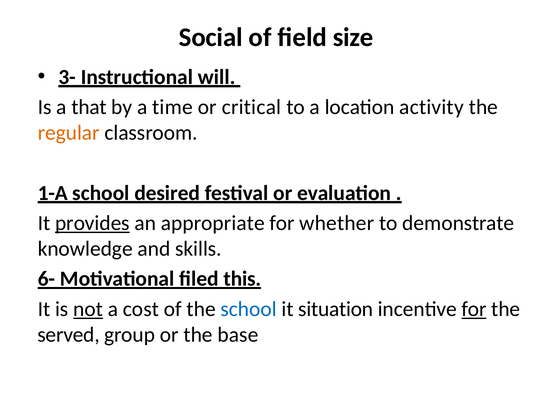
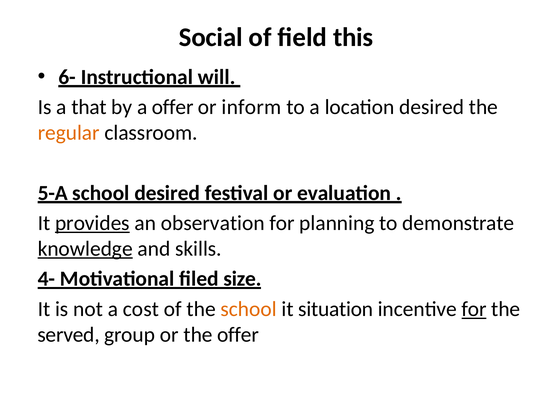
size: size -> this
3-: 3- -> 6-
a time: time -> offer
critical: critical -> inform
location activity: activity -> desired
1-A: 1-A -> 5-A
appropriate: appropriate -> observation
whether: whether -> planning
knowledge underline: none -> present
6-: 6- -> 4-
this: this -> size
not underline: present -> none
school at (249, 309) colour: blue -> orange
the base: base -> offer
